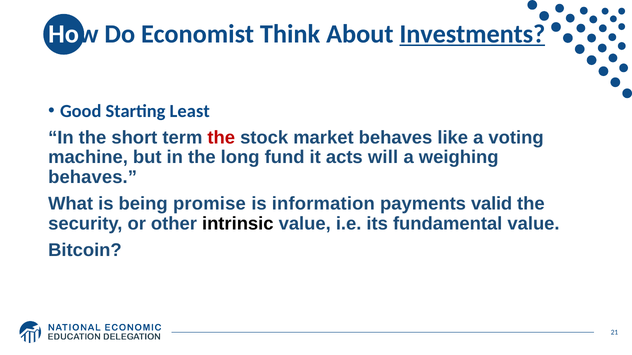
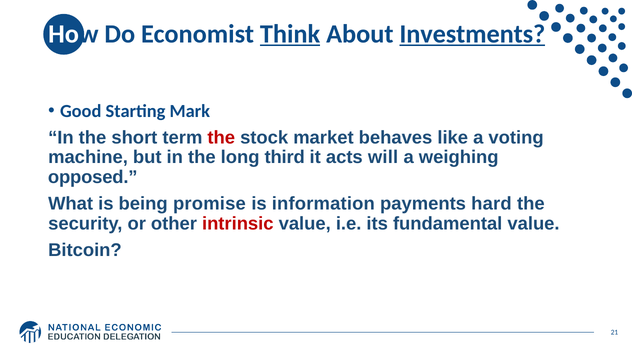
Think underline: none -> present
Least: Least -> Mark
fund: fund -> third
behaves at (93, 178): behaves -> opposed
valid: valid -> hard
intrinsic colour: black -> red
